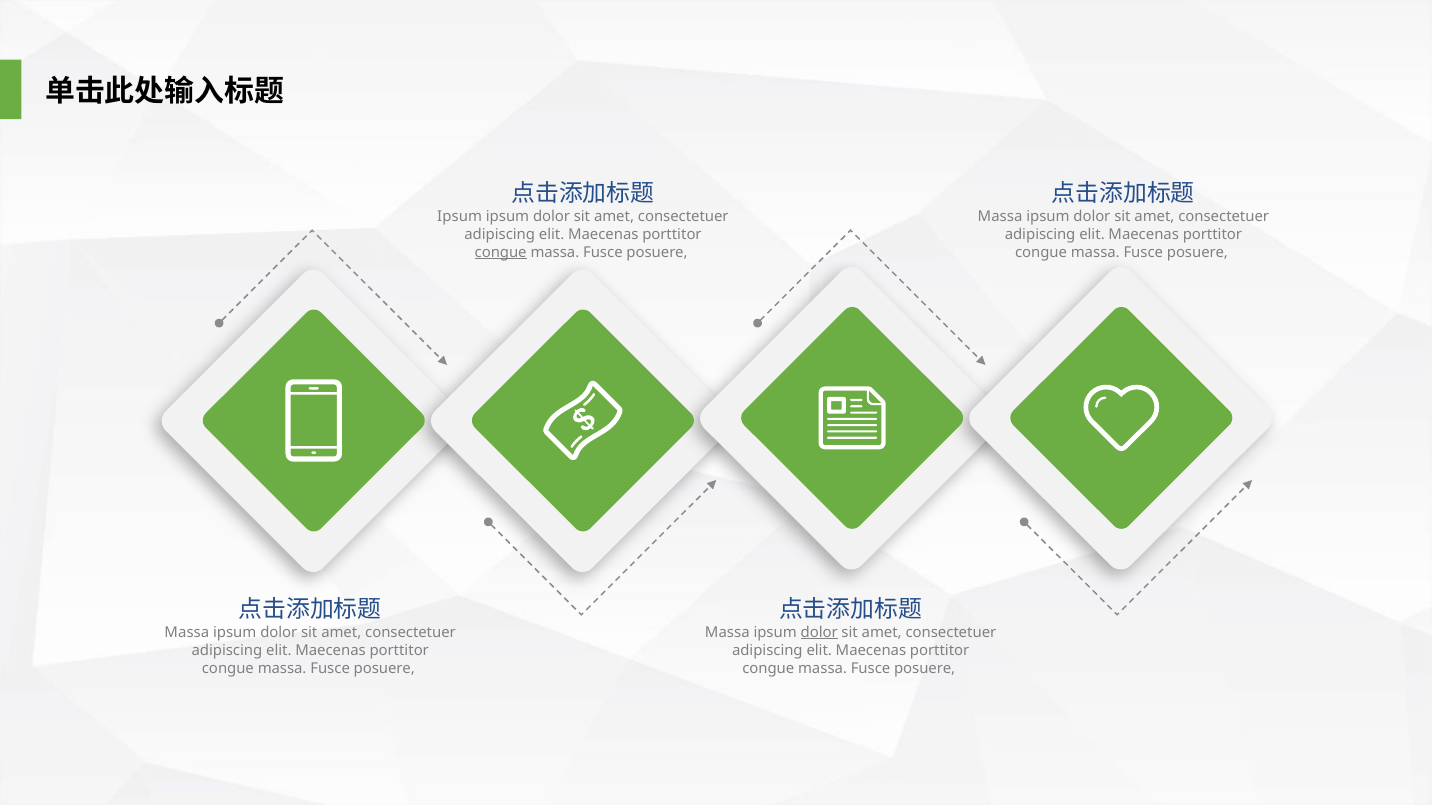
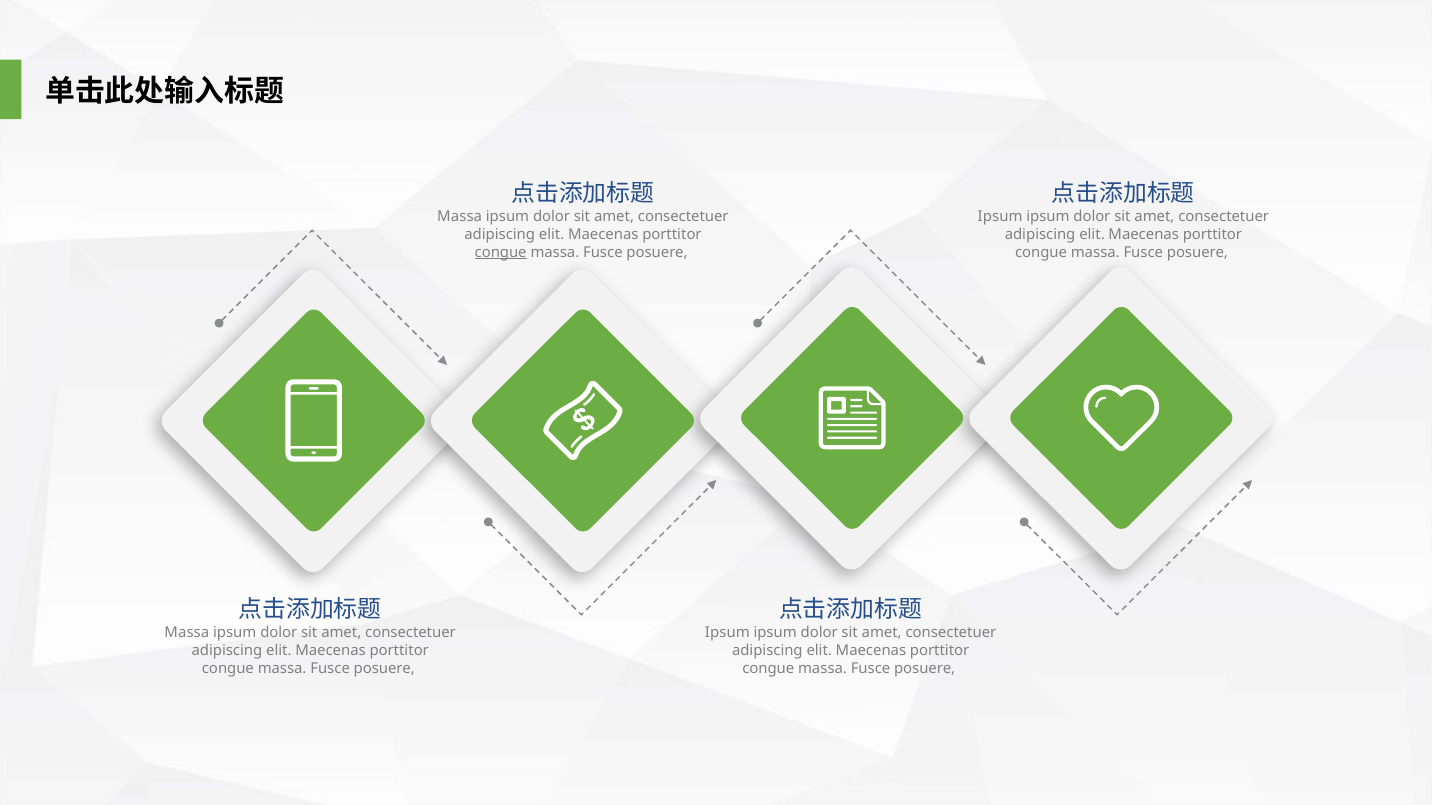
Ipsum at (460, 217): Ipsum -> Massa
Massa at (1000, 217): Massa -> Ipsum
Massa at (727, 633): Massa -> Ipsum
dolor at (819, 633) underline: present -> none
